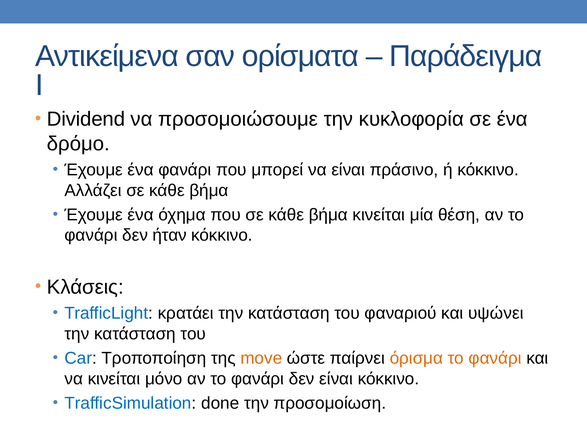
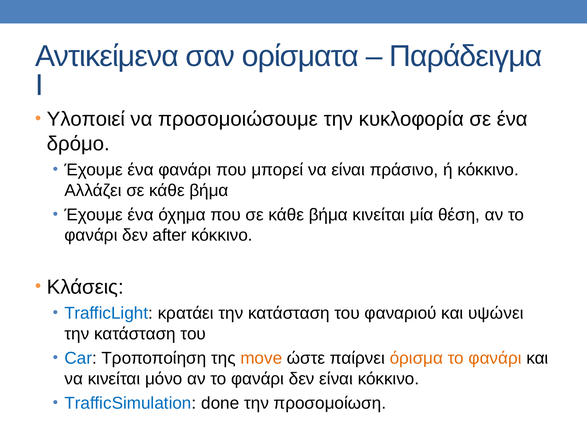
Dividend: Dividend -> Υλοποιεί
ήταν: ήταν -> after
